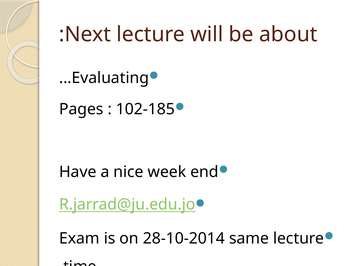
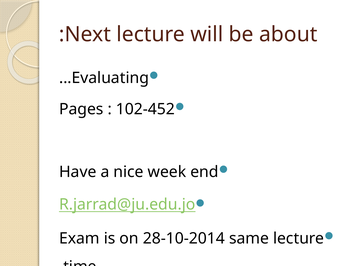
102-185: 102-185 -> 102-452
